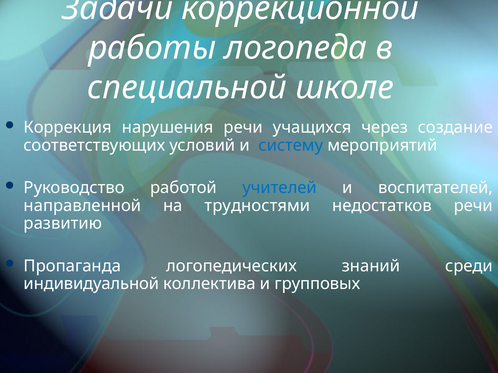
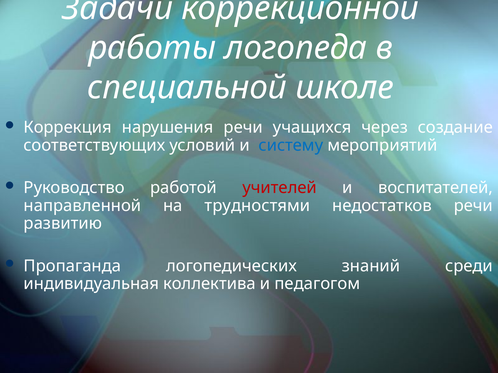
учителей colour: blue -> red
индивидуальной: индивидуальной -> индивидуальная
групповых: групповых -> педагогом
